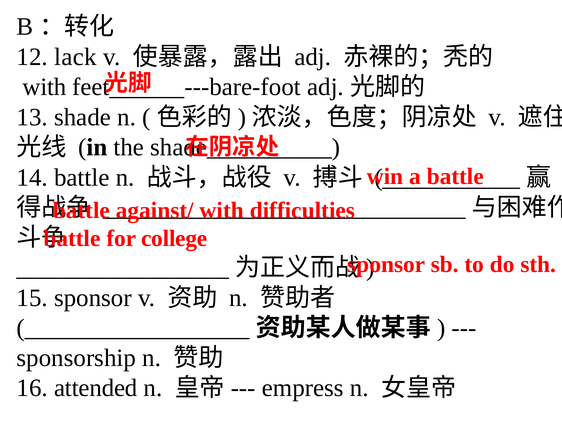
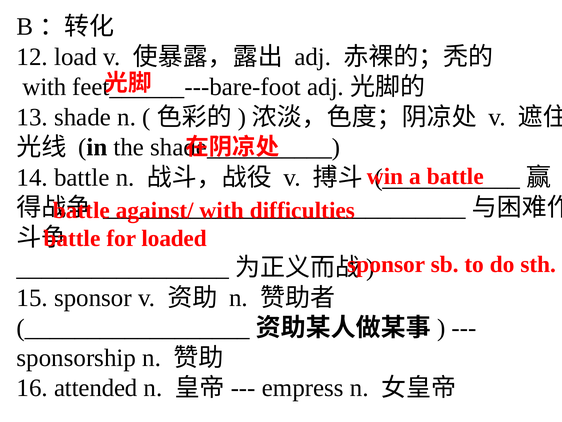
lack: lack -> load
college: college -> loaded
